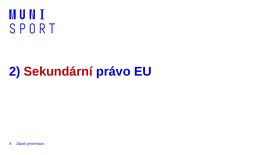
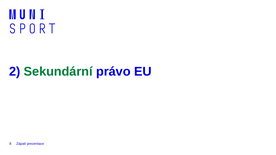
Sekundární colour: red -> green
